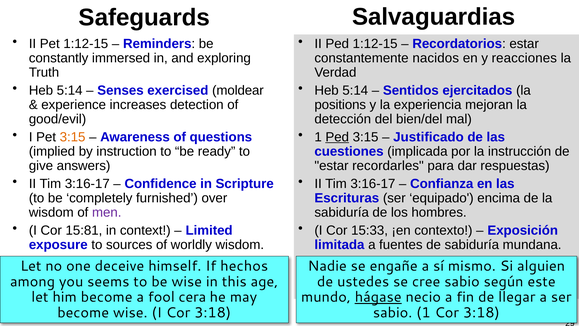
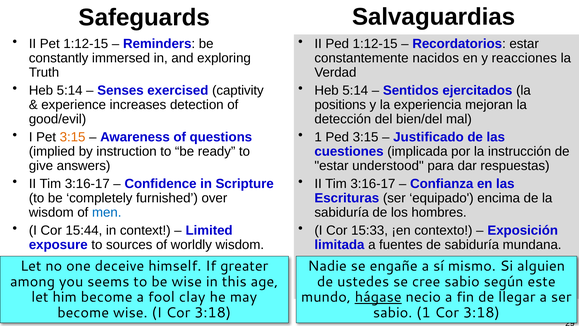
moldear: moldear -> captivity
Ped at (337, 137) underline: present -> none
recordarles: recordarles -> understood
men colour: purple -> blue
15:81: 15:81 -> 15:44
hechos: hechos -> greater
cera: cera -> clay
